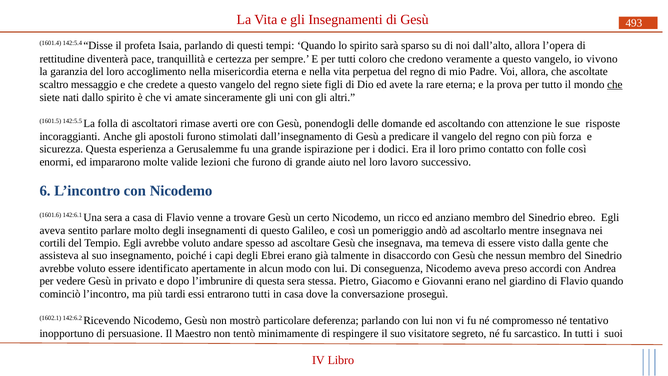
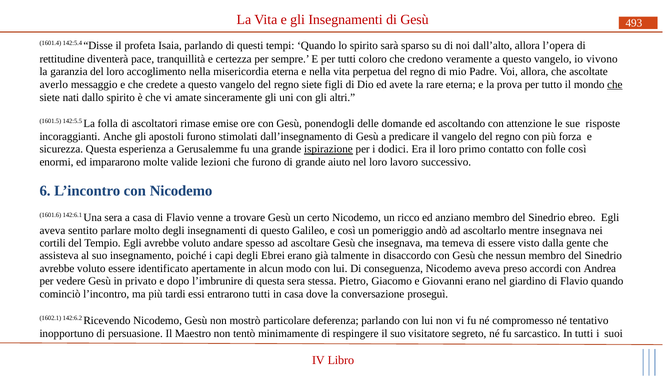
scaltro: scaltro -> averlo
averti: averti -> emise
ispirazione underline: none -> present
